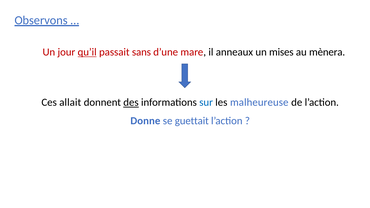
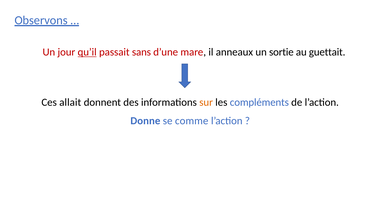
mises: mises -> sortie
mènera: mènera -> guettait
des underline: present -> none
sur colour: blue -> orange
malheureuse: malheureuse -> compléments
guettait: guettait -> comme
